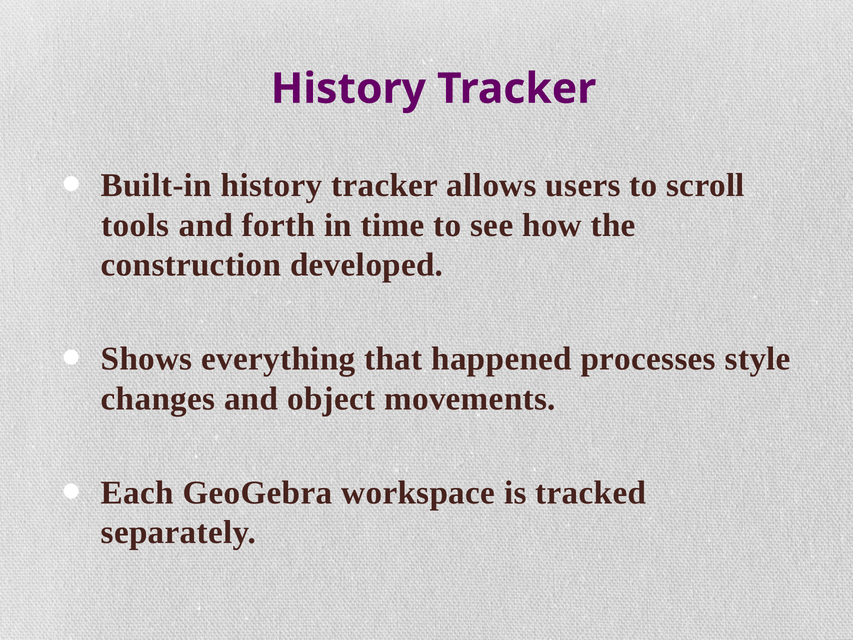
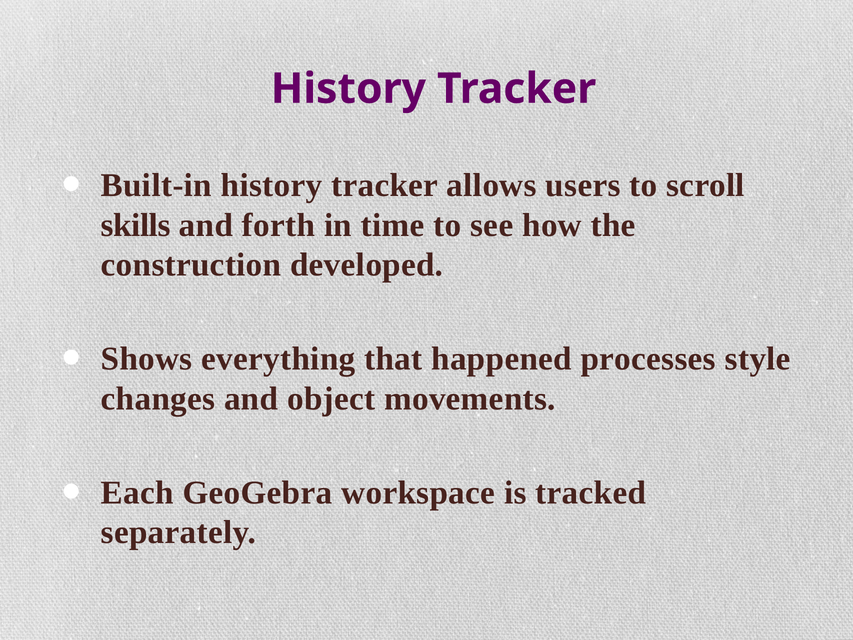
tools: tools -> skills
